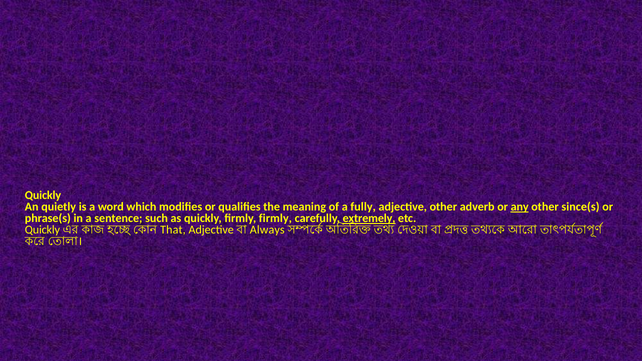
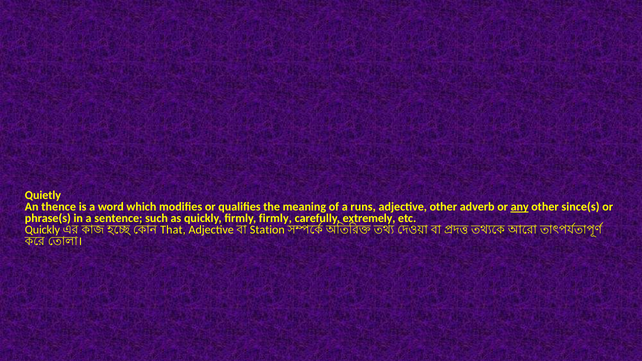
Quickly at (43, 195): Quickly -> Quietly
quietly: quietly -> thence
fully: fully -> runs
extremely underline: present -> none
Always: Always -> Station
